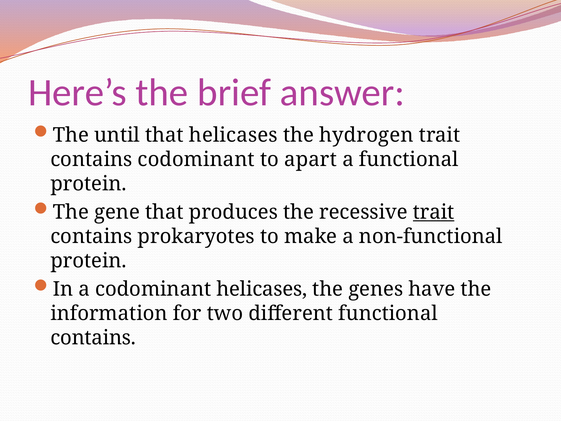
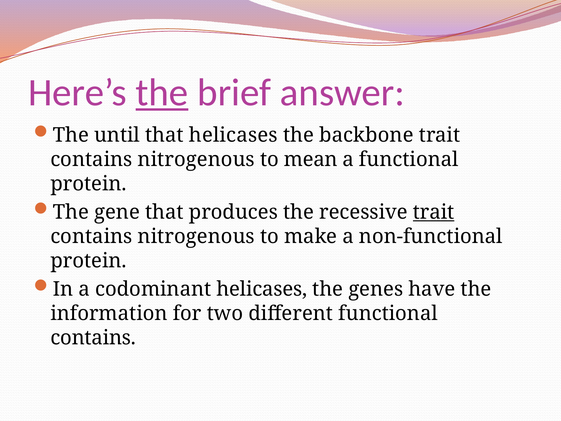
the at (162, 93) underline: none -> present
hydrogen: hydrogen -> backbone
codominant at (196, 159): codominant -> nitrogenous
apart: apart -> mean
prokaryotes at (196, 236): prokaryotes -> nitrogenous
